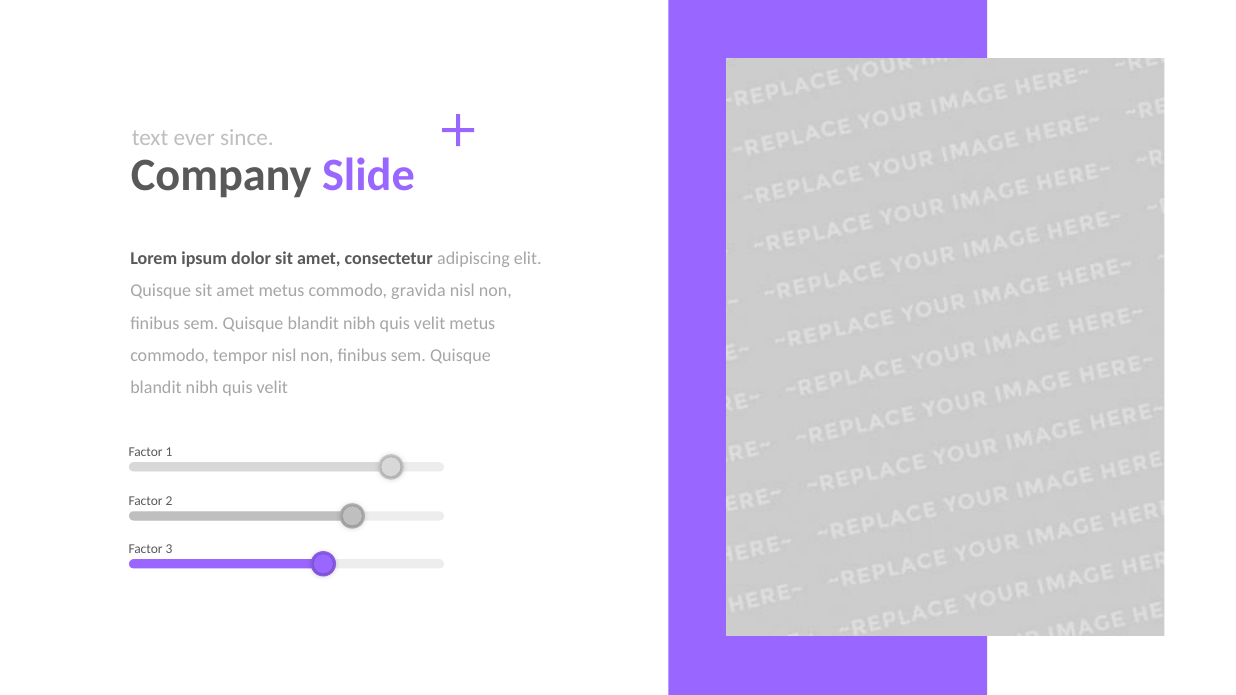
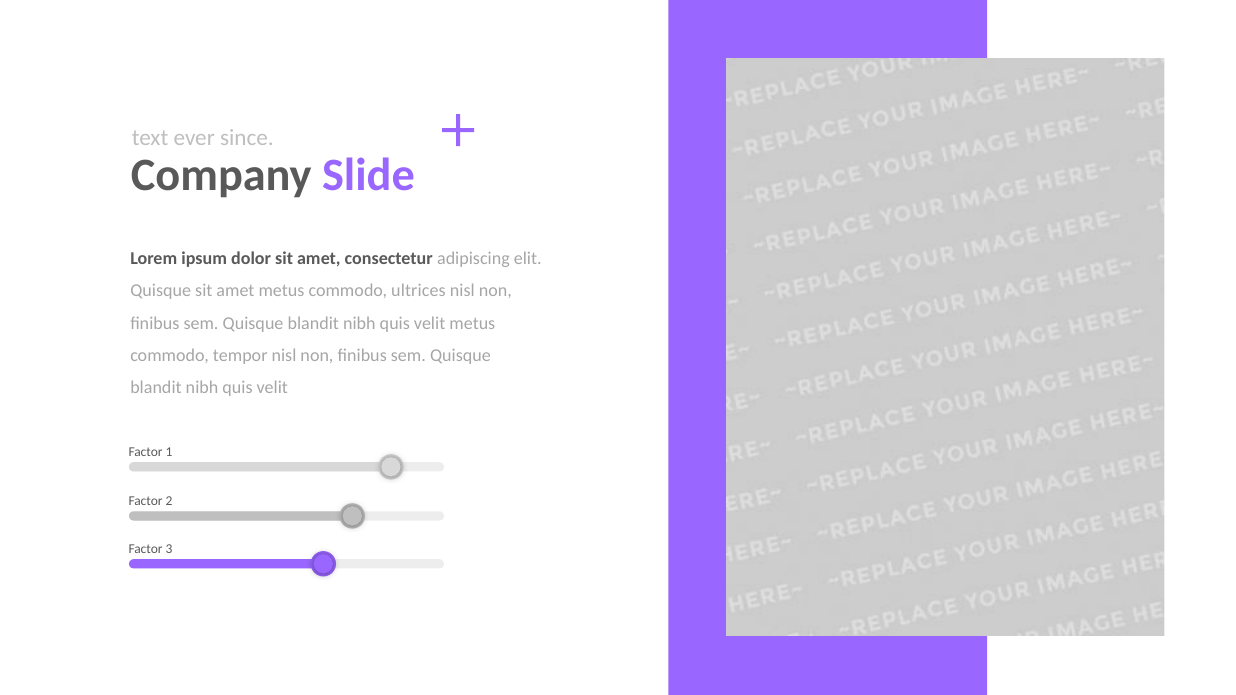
gravida: gravida -> ultrices
